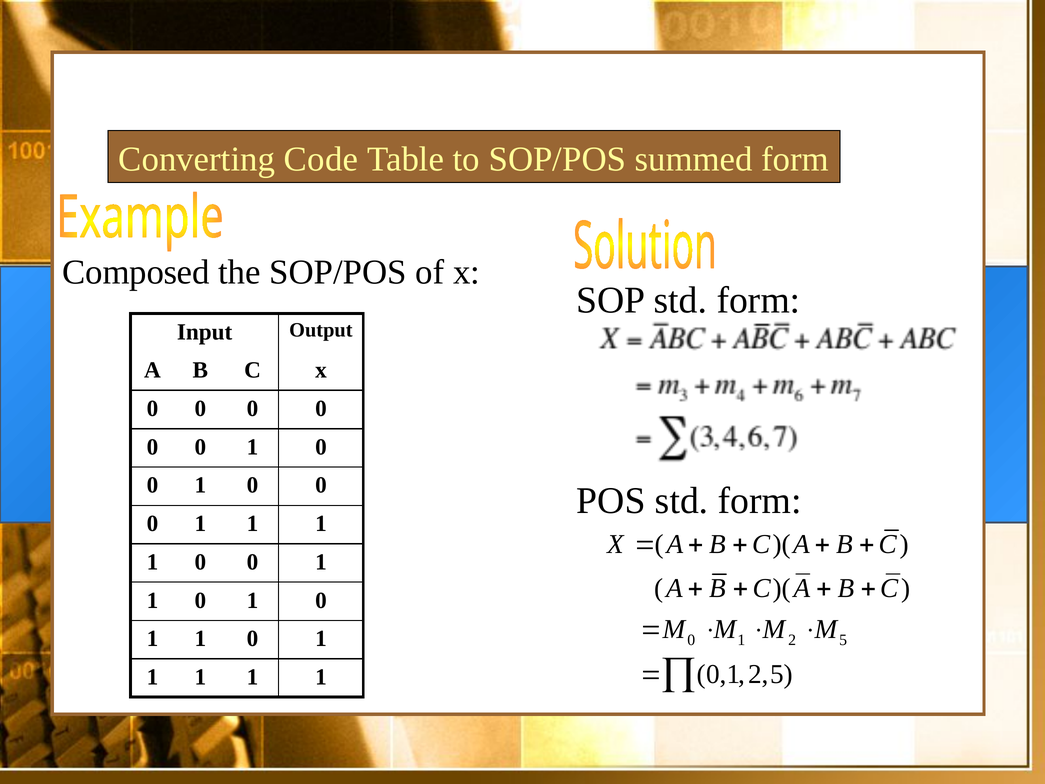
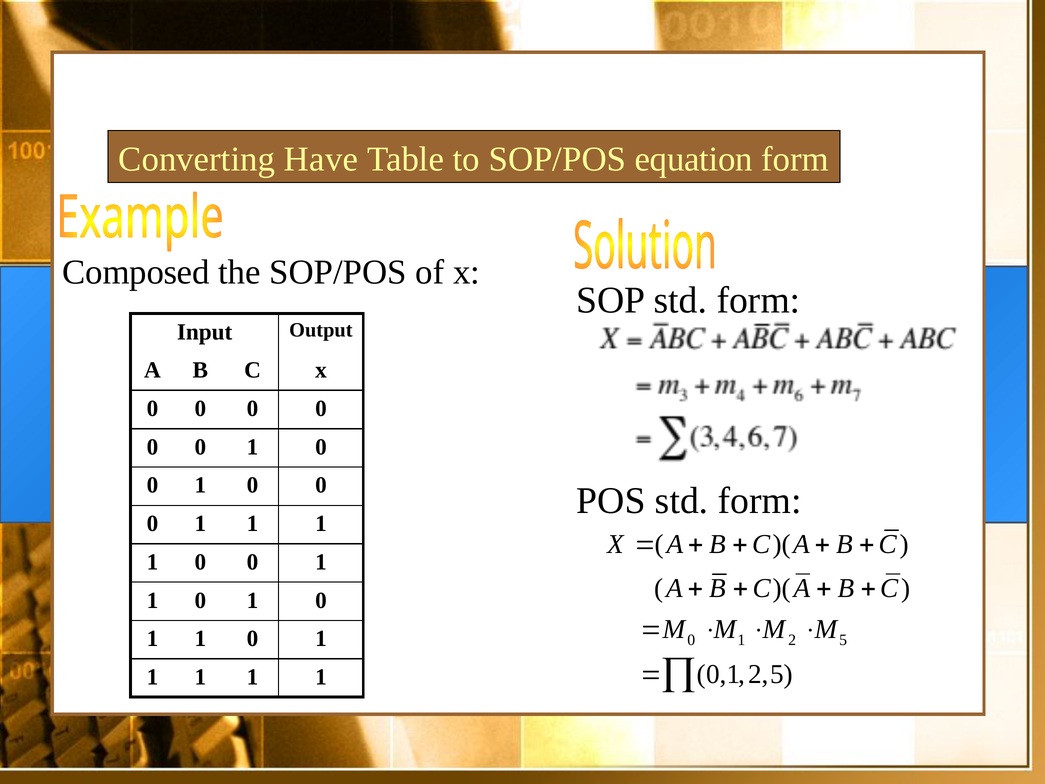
Code: Code -> Have
summed: summed -> equation
